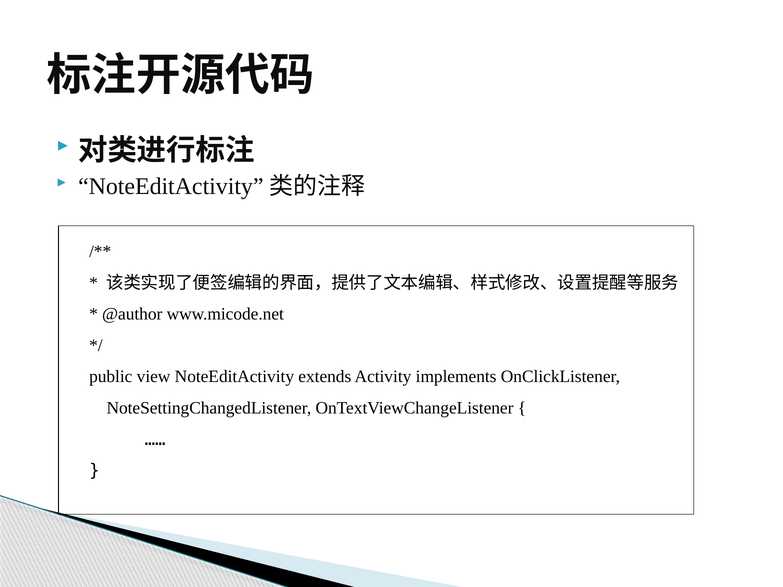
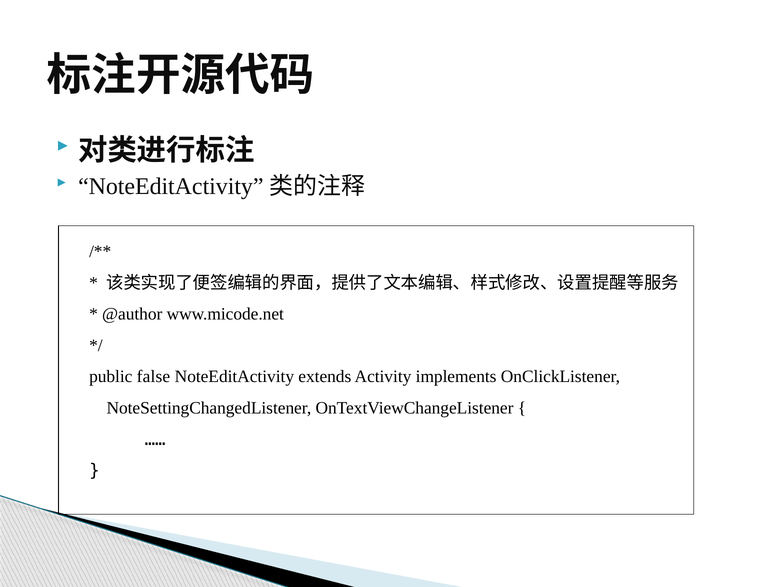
view: view -> false
